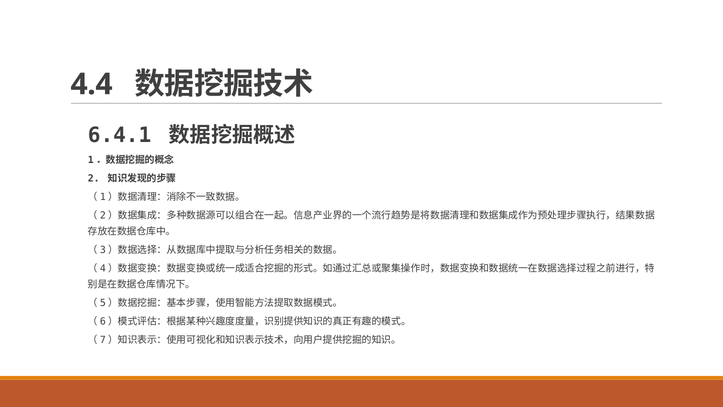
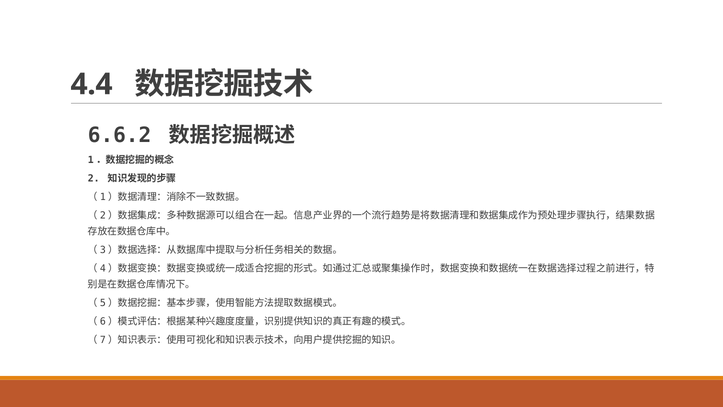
6.4.1: 6.4.1 -> 6.6.2
